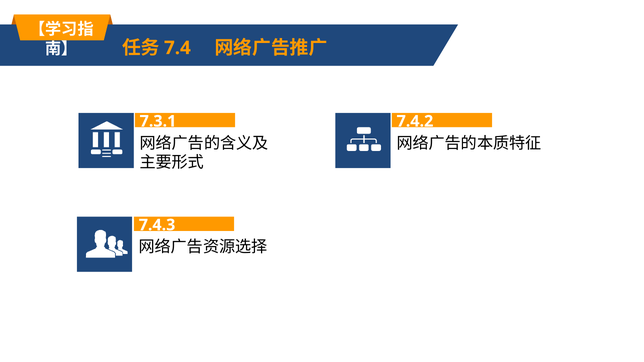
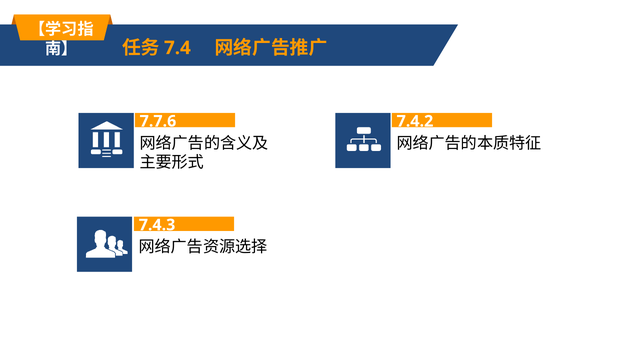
7.3.1: 7.3.1 -> 7.7.6
